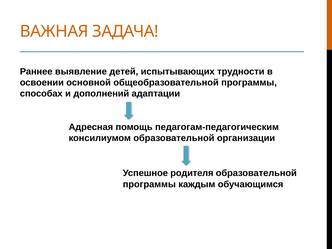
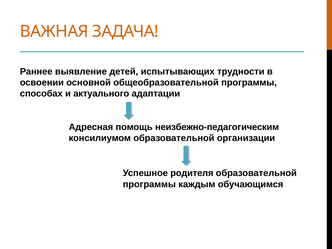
дополнений: дополнений -> актуального
педагогам-педагогическим: педагогам-педагогическим -> неизбежно-педагогическим
